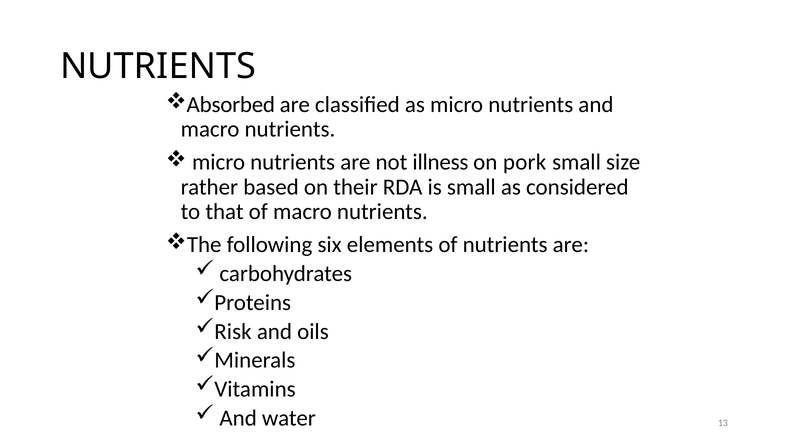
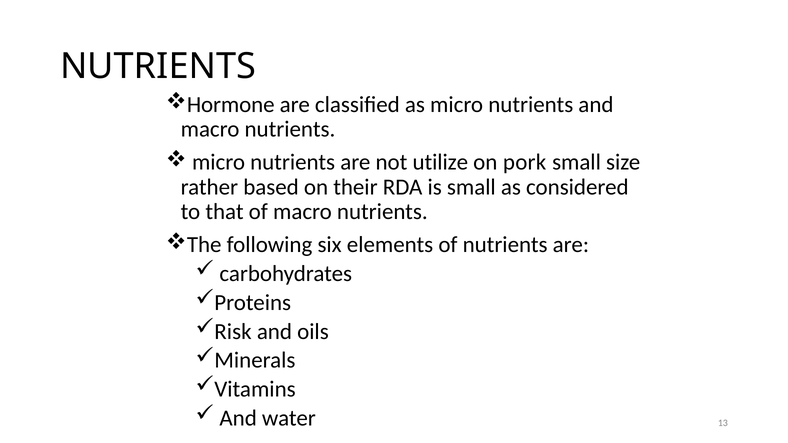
Absorbed: Absorbed -> Hormone
illness: illness -> utilize
